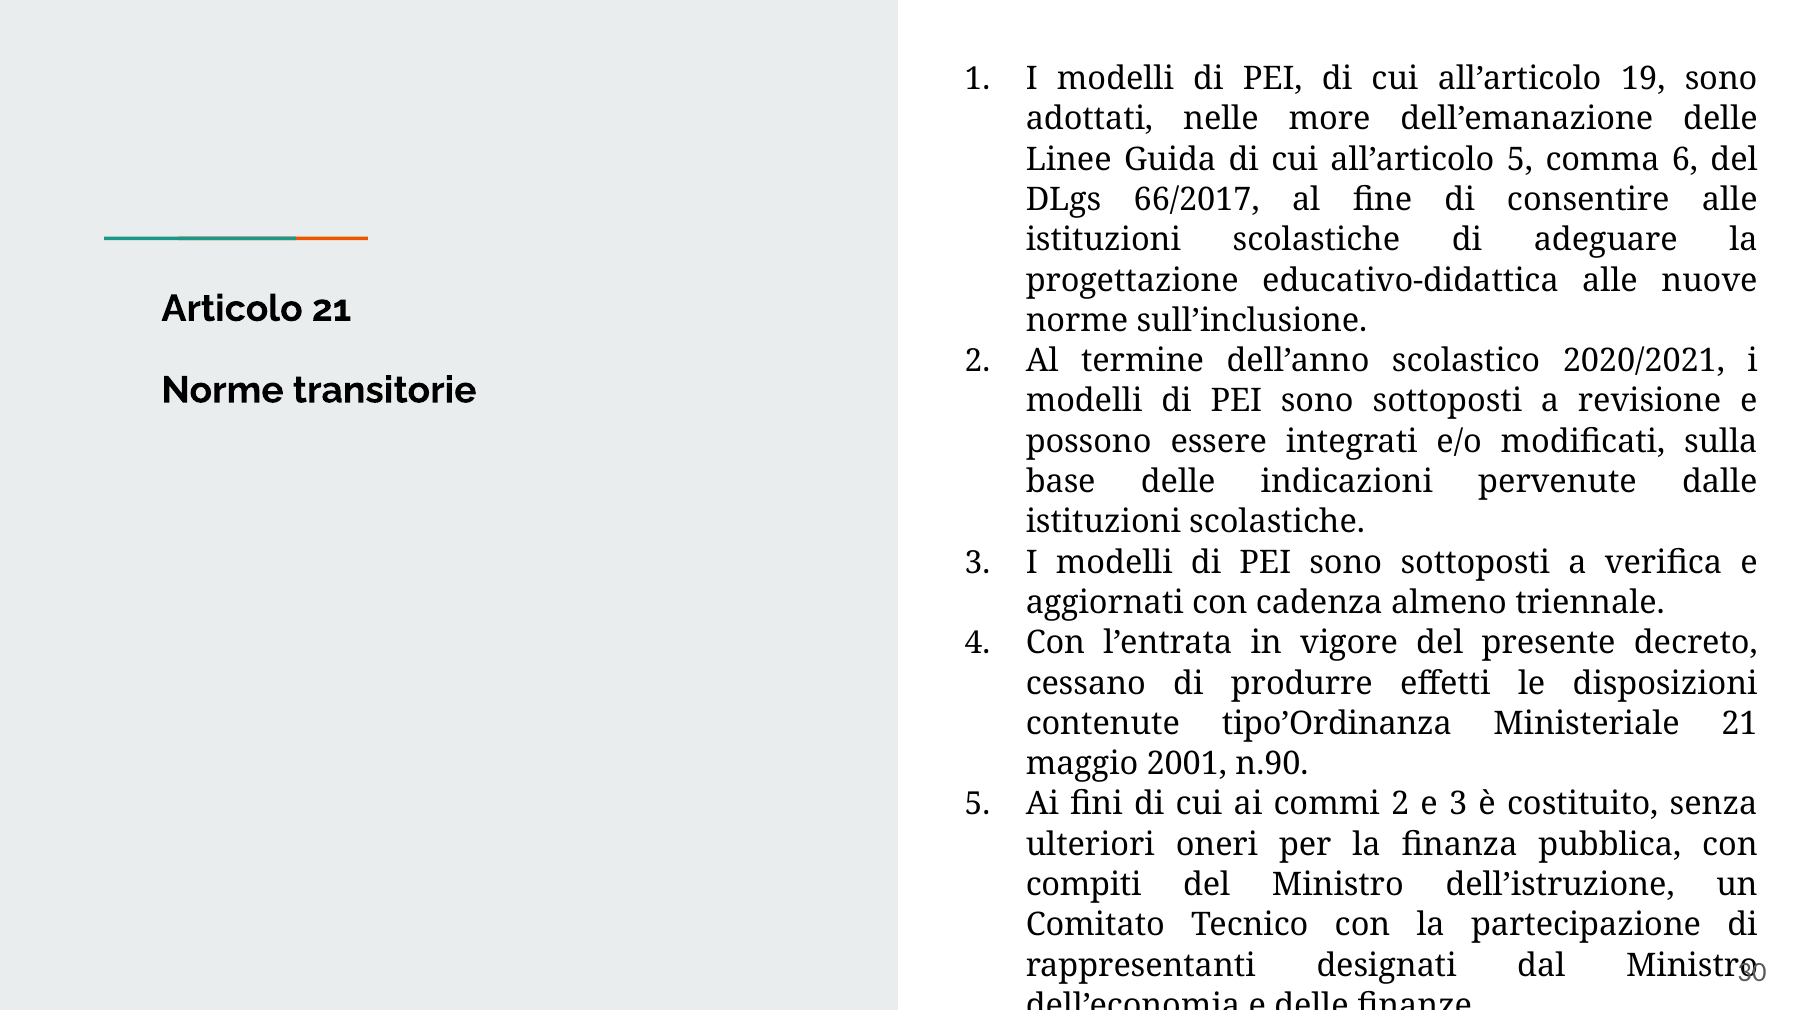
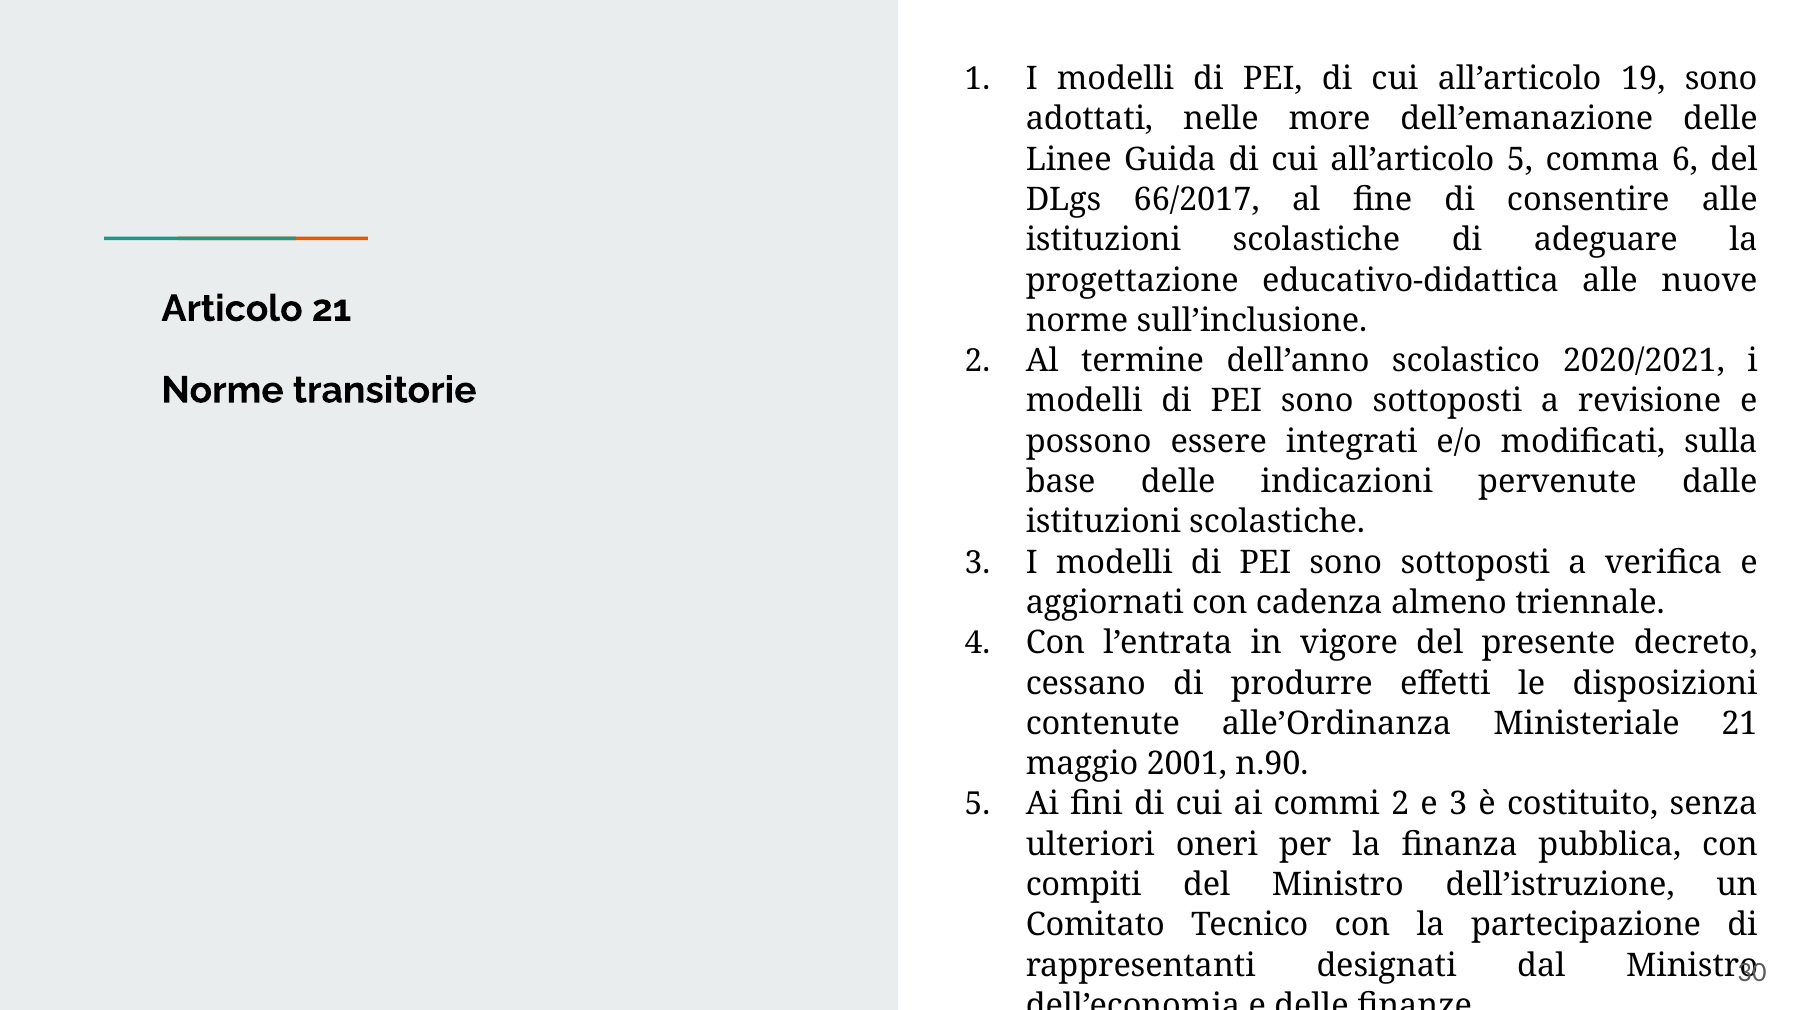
tipo’Ordinanza: tipo’Ordinanza -> alle’Ordinanza
